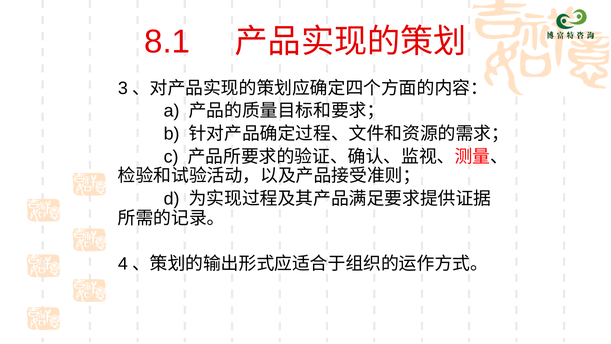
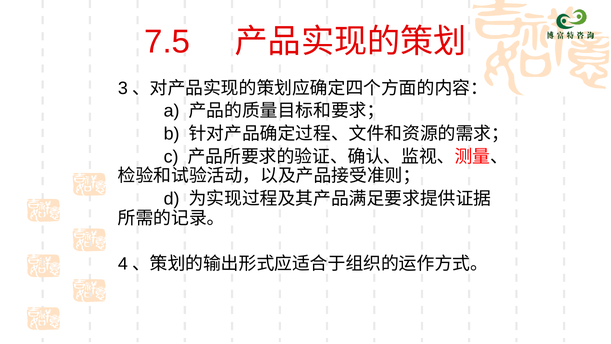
8.1: 8.1 -> 7.5
